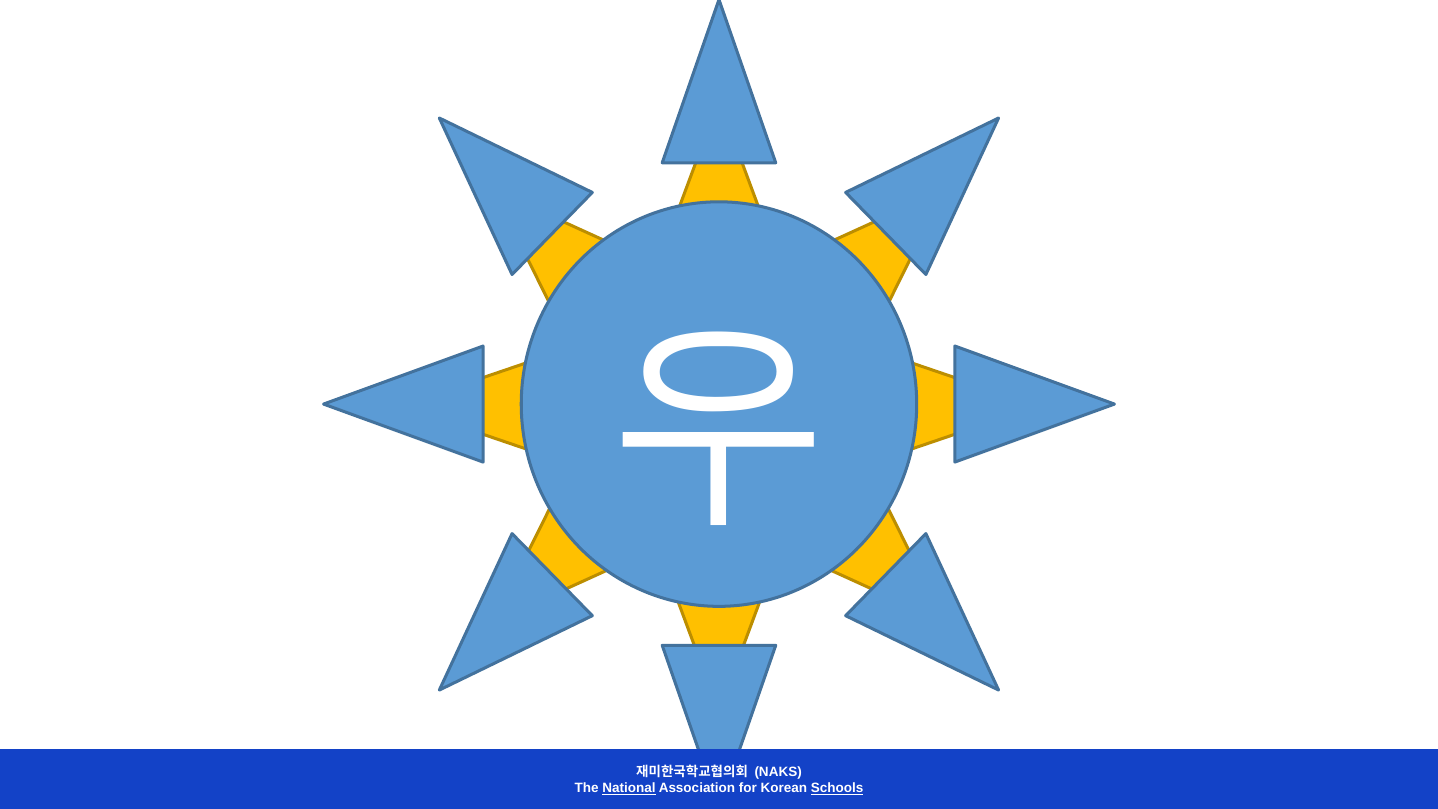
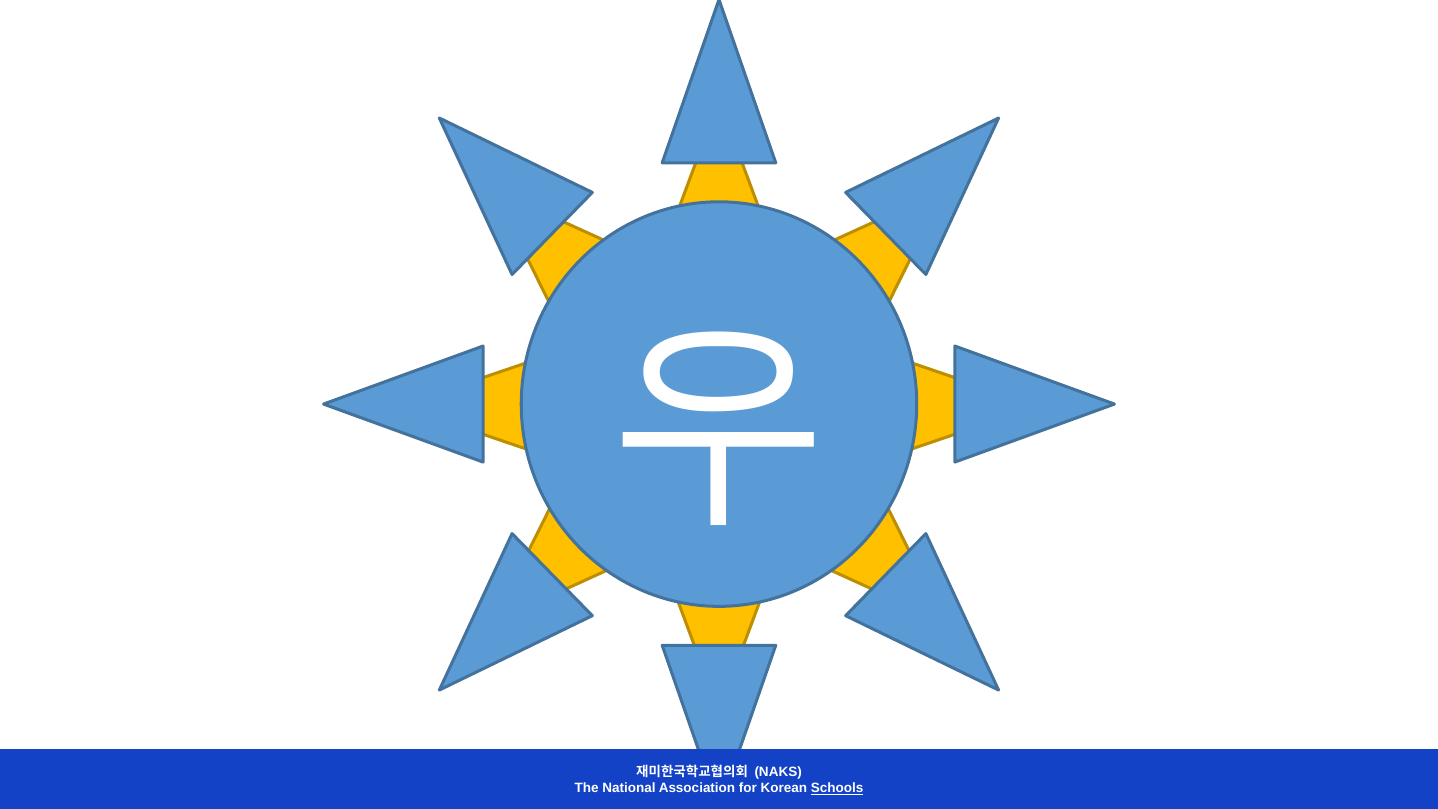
National underline: present -> none
